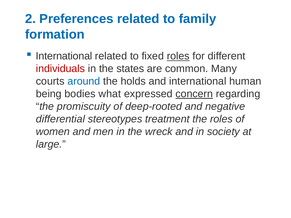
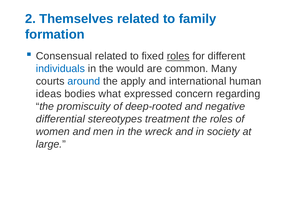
Preferences: Preferences -> Themselves
International at (64, 56): International -> Consensual
individuals colour: red -> blue
states: states -> would
holds: holds -> apply
being: being -> ideas
concern underline: present -> none
